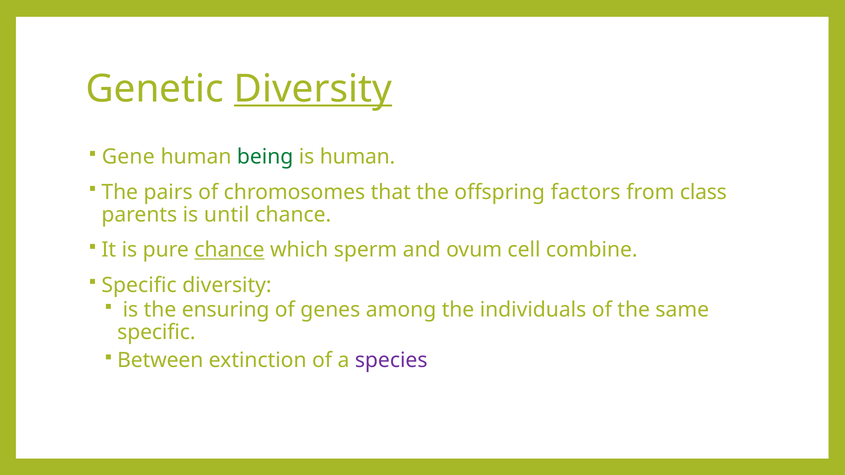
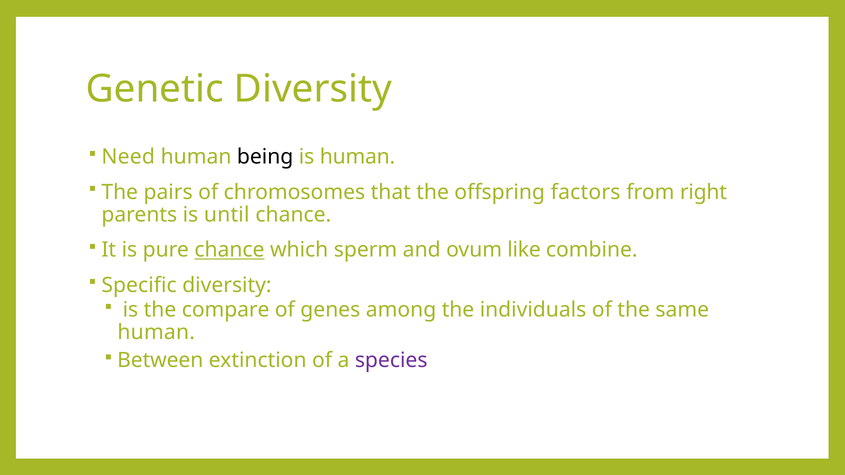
Diversity at (313, 89) underline: present -> none
Gene: Gene -> Need
being colour: green -> black
class: class -> right
cell: cell -> like
ensuring: ensuring -> compare
specific at (156, 333): specific -> human
